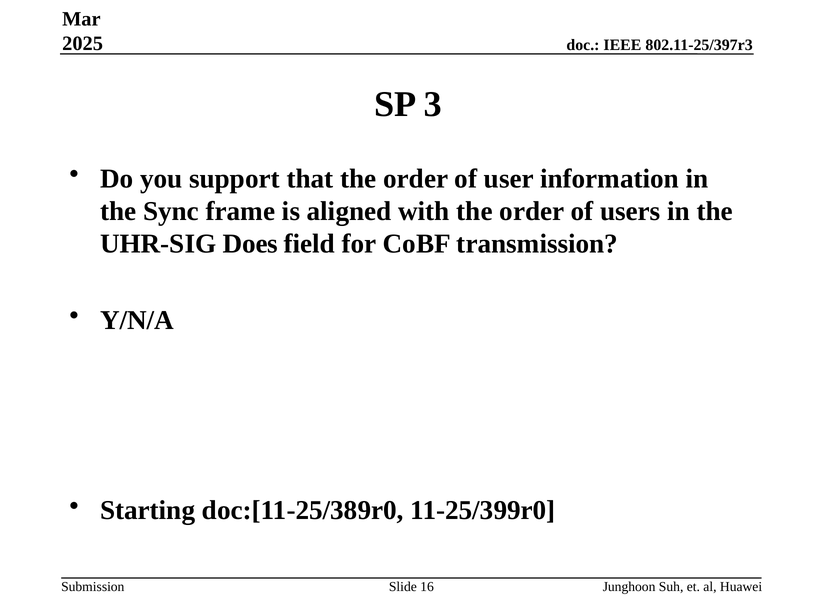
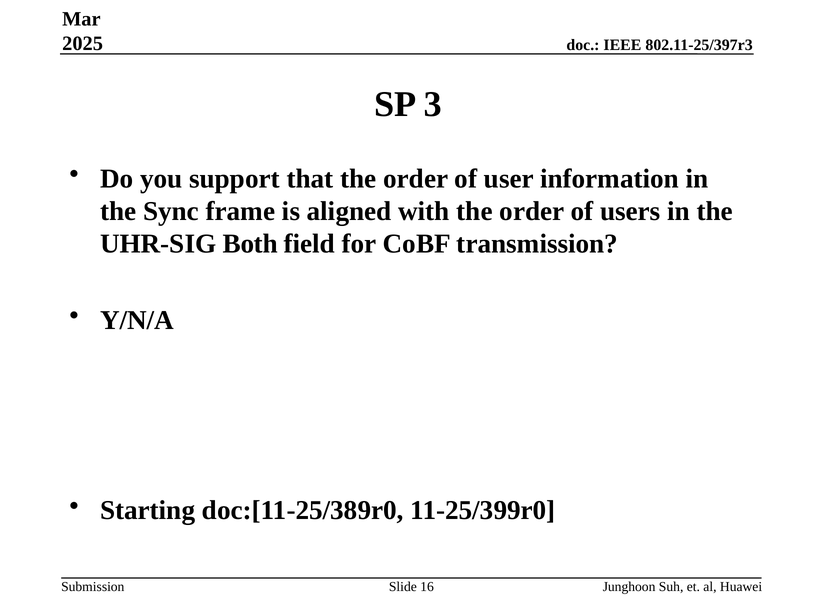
Does: Does -> Both
